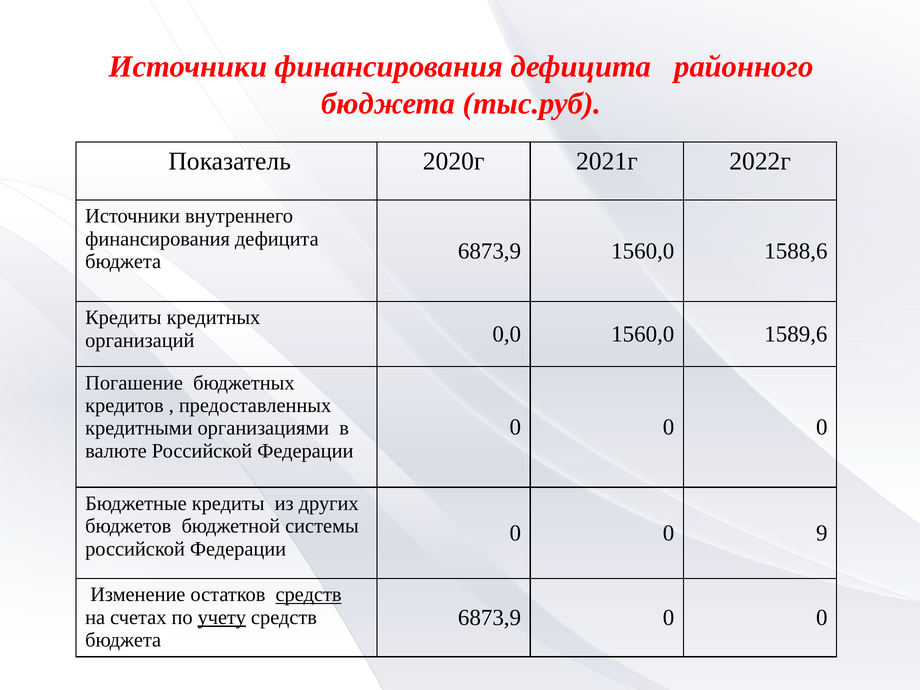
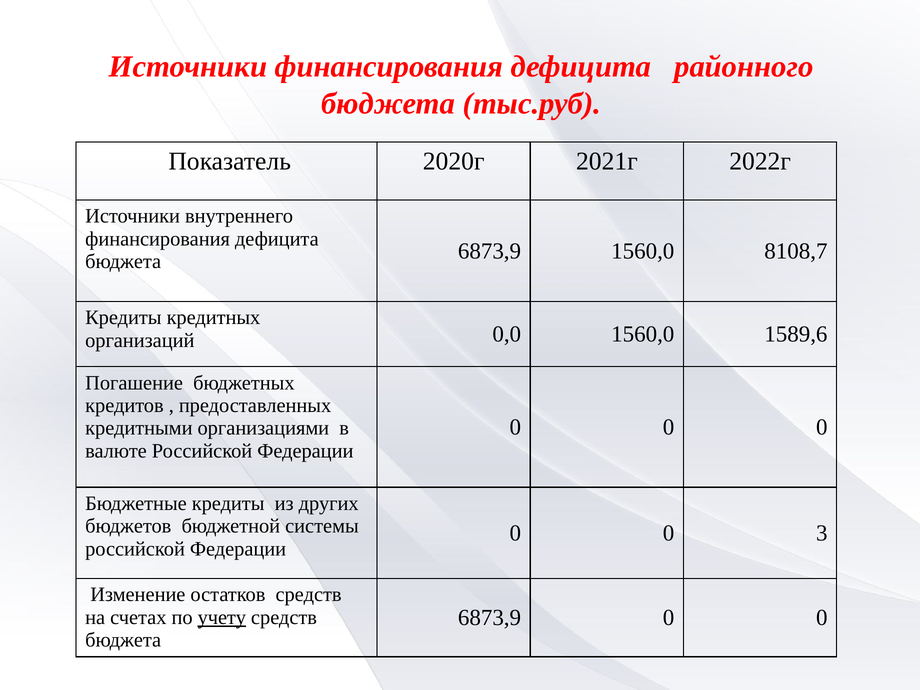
1588,6: 1588,6 -> 8108,7
9: 9 -> 3
средств at (309, 595) underline: present -> none
